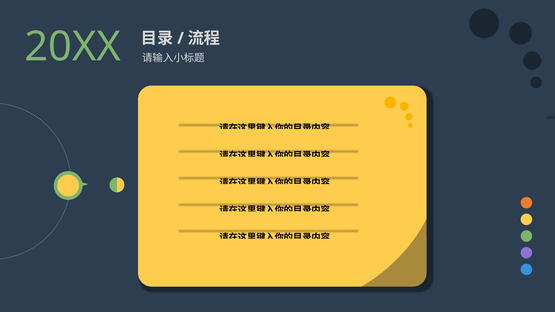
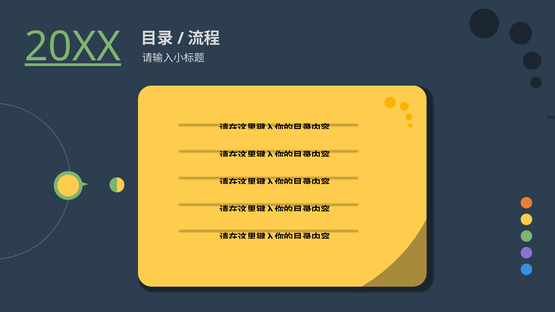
20XX underline: none -> present
